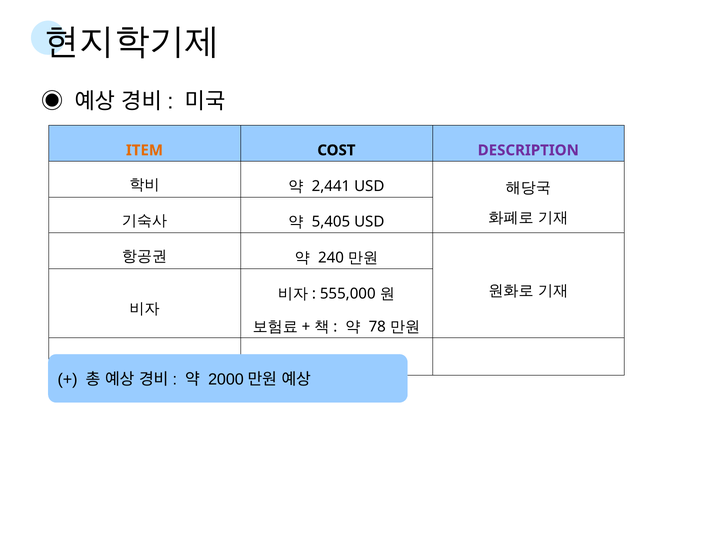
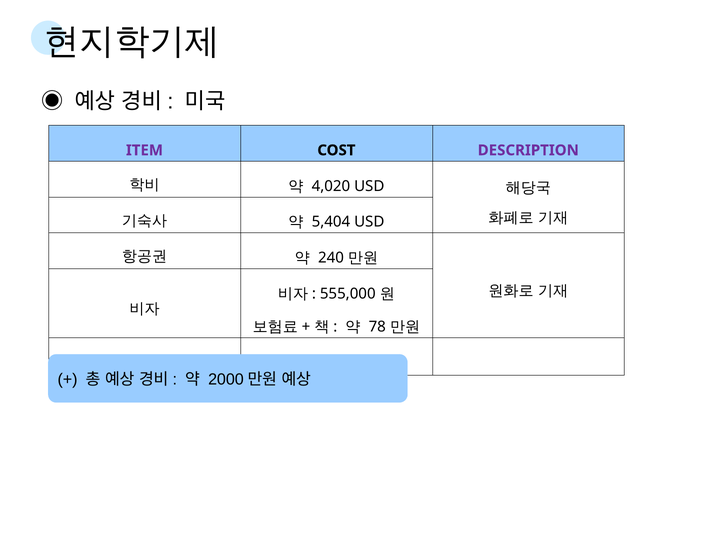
ITEM colour: orange -> purple
2,441: 2,441 -> 4,020
5,405: 5,405 -> 5,404
